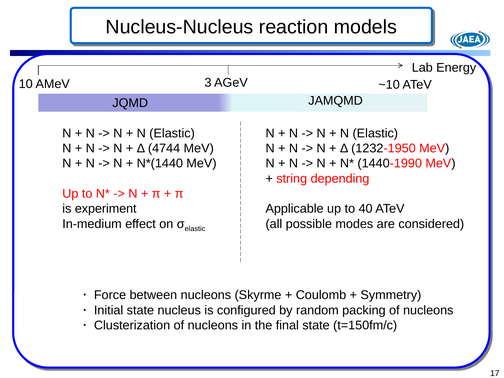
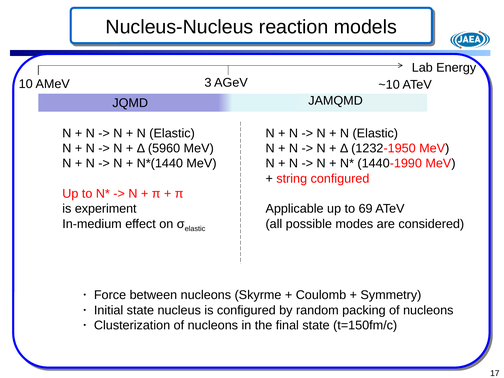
4744: 4744 -> 5960
string depending: depending -> configured
40: 40 -> 69
